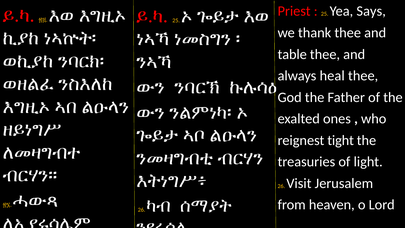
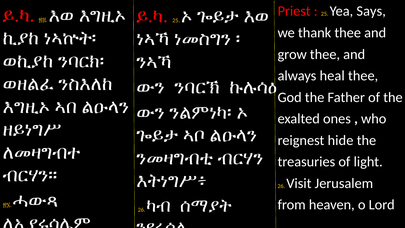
table: table -> grow
tight: tight -> hide
